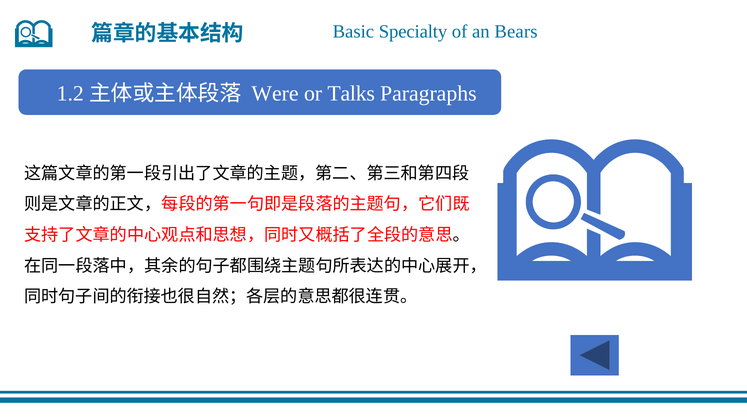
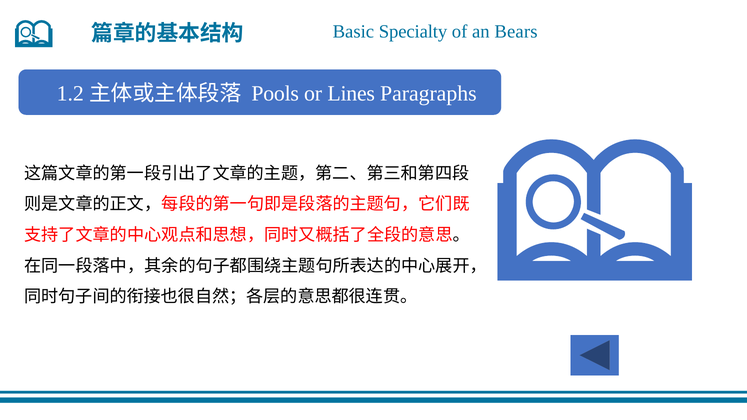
Were: Were -> Pools
Talks: Talks -> Lines
